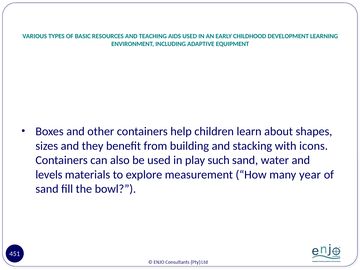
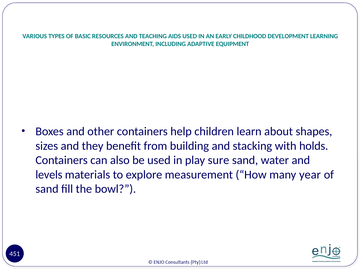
icons: icons -> holds
such: such -> sure
